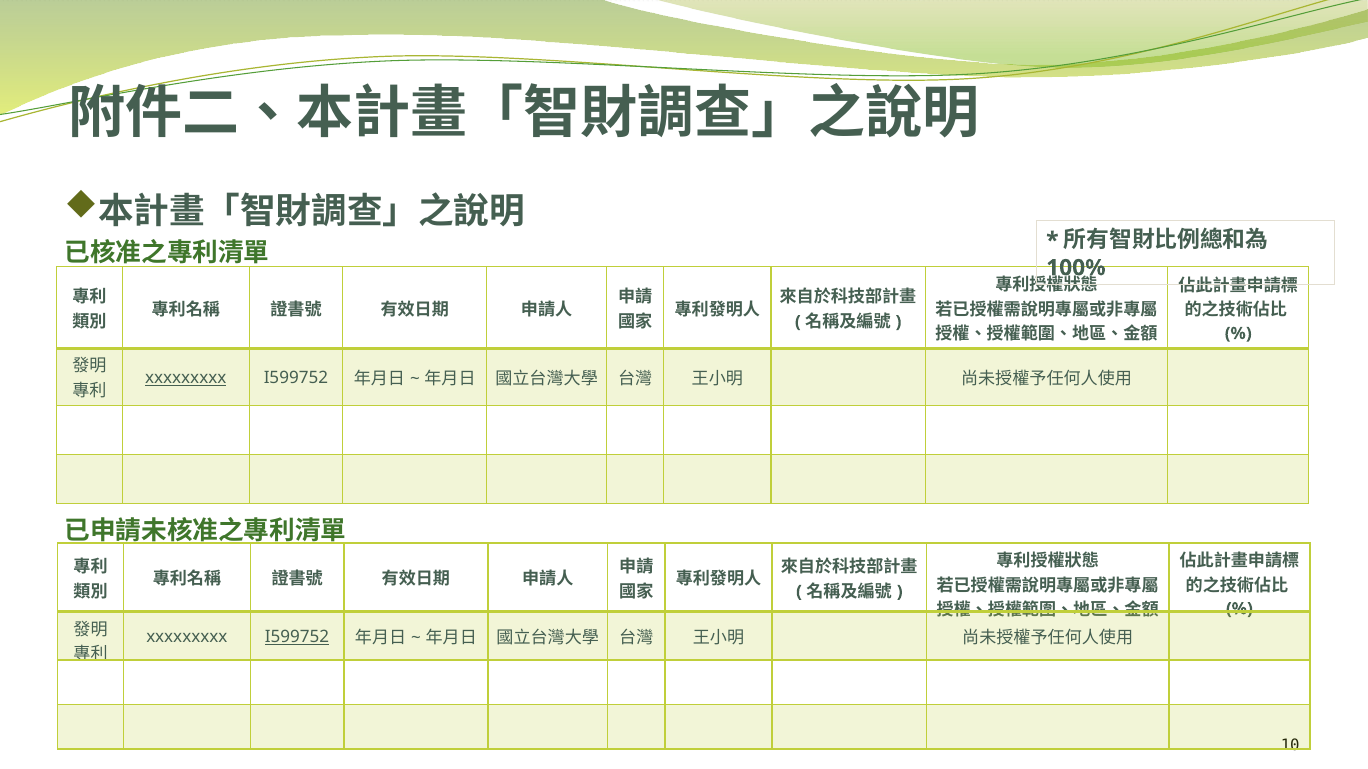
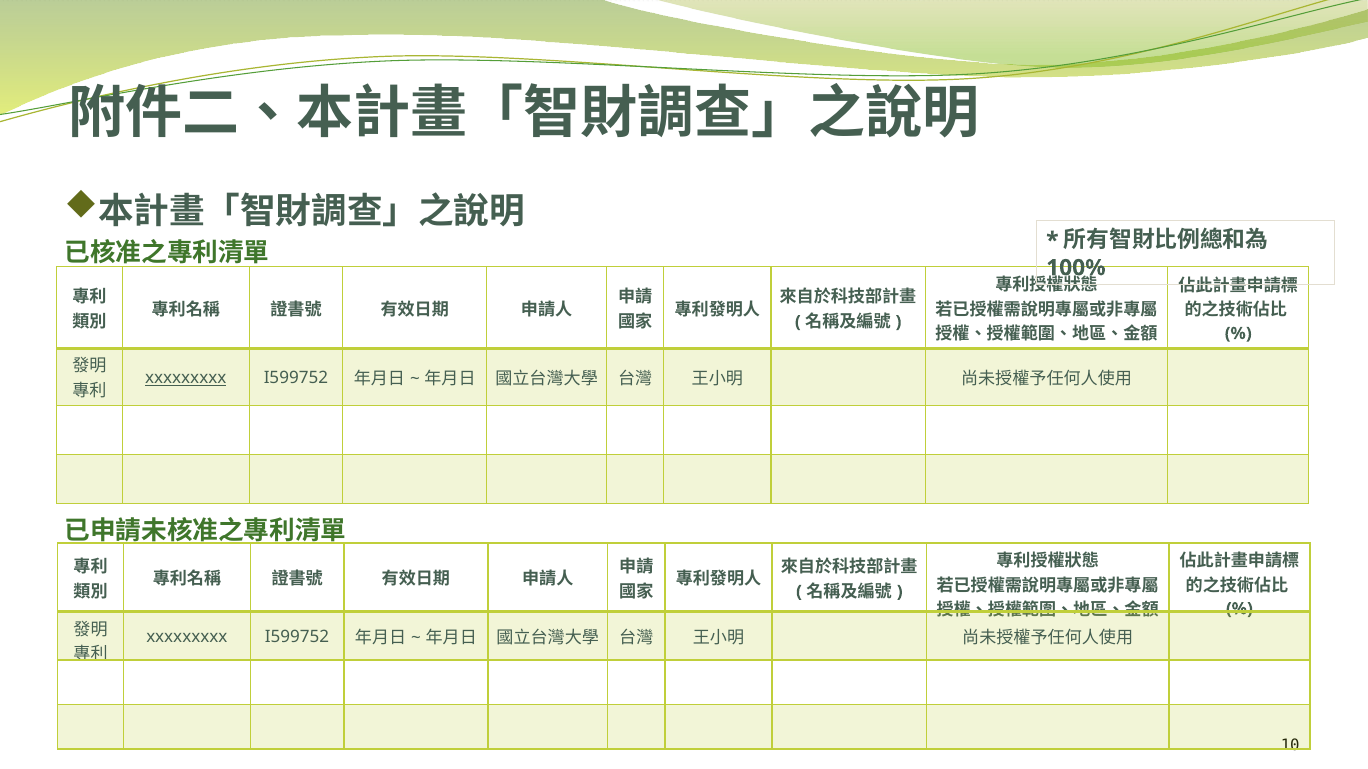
I599752 at (297, 637) underline: present -> none
